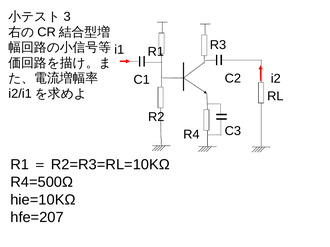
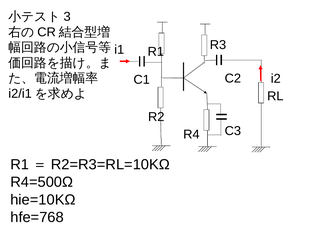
hfe=207: hfe=207 -> hfe=768
